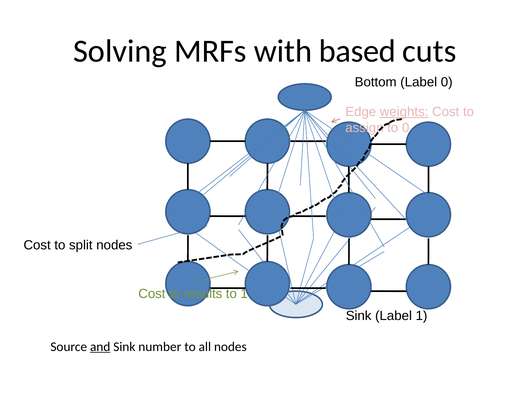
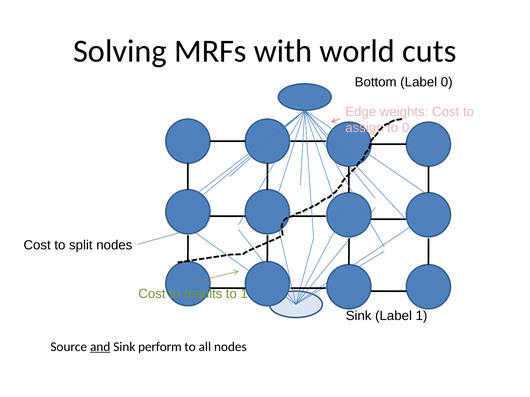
based: based -> world
weights underline: present -> none
number: number -> perform
